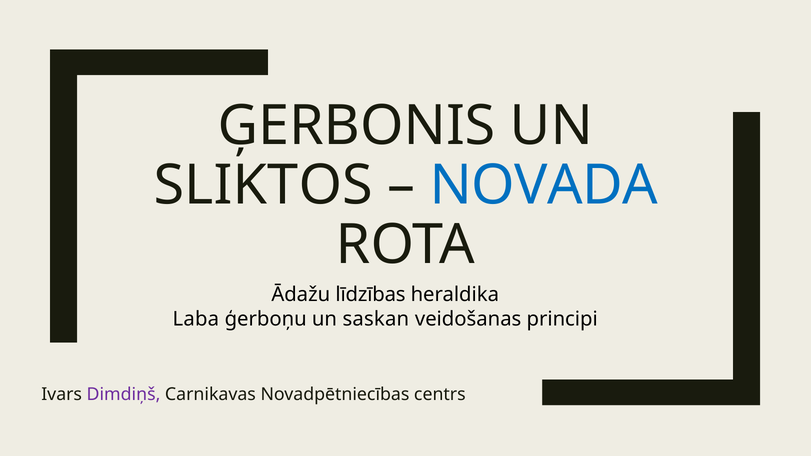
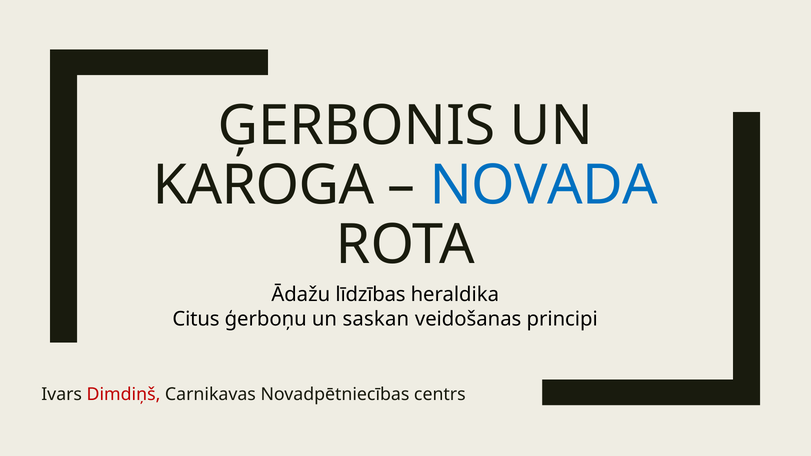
SLIKTOS: SLIKTOS -> KAROGA
Laba: Laba -> Citus
Dimdiņš colour: purple -> red
